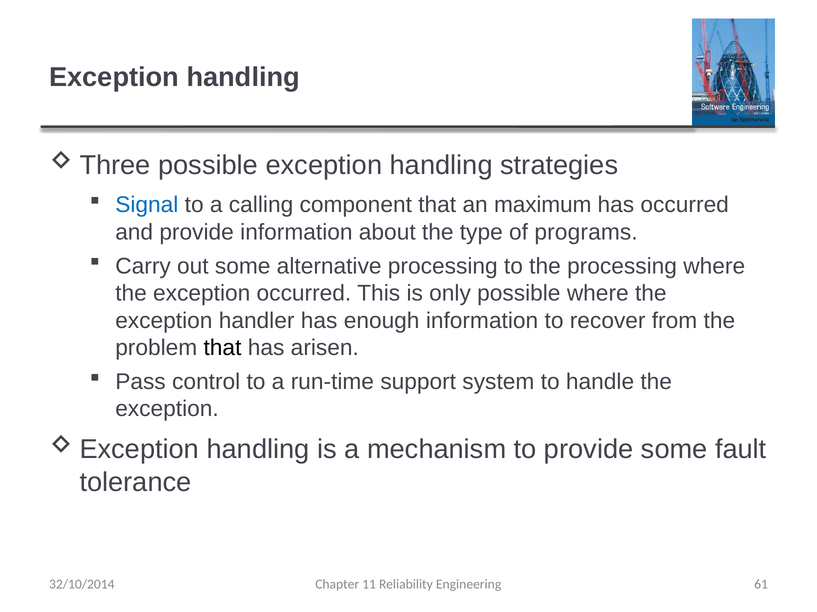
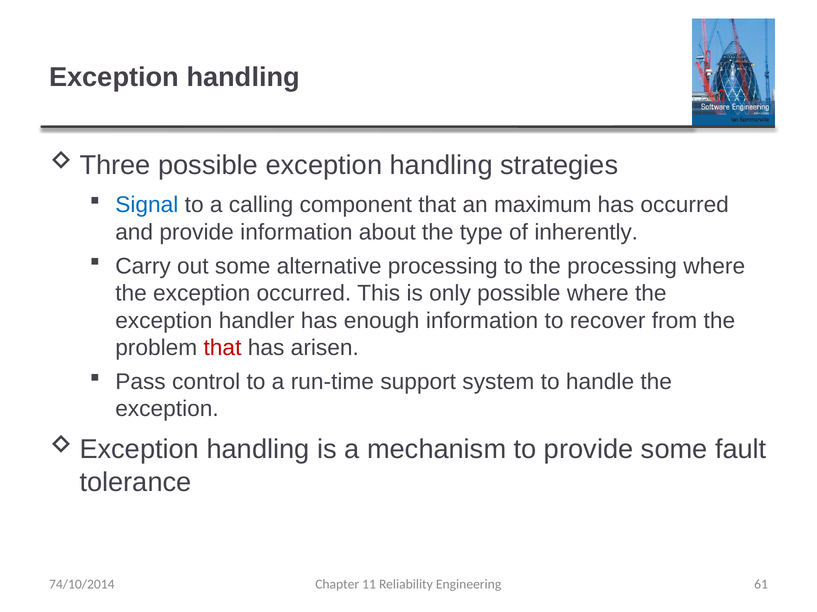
programs: programs -> inherently
that at (222, 348) colour: black -> red
32/10/2014: 32/10/2014 -> 74/10/2014
